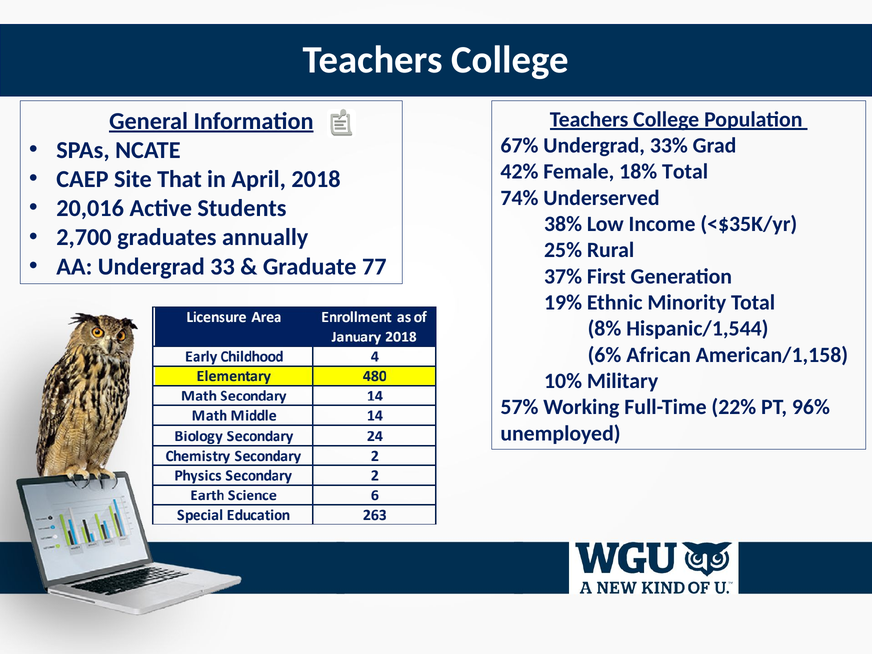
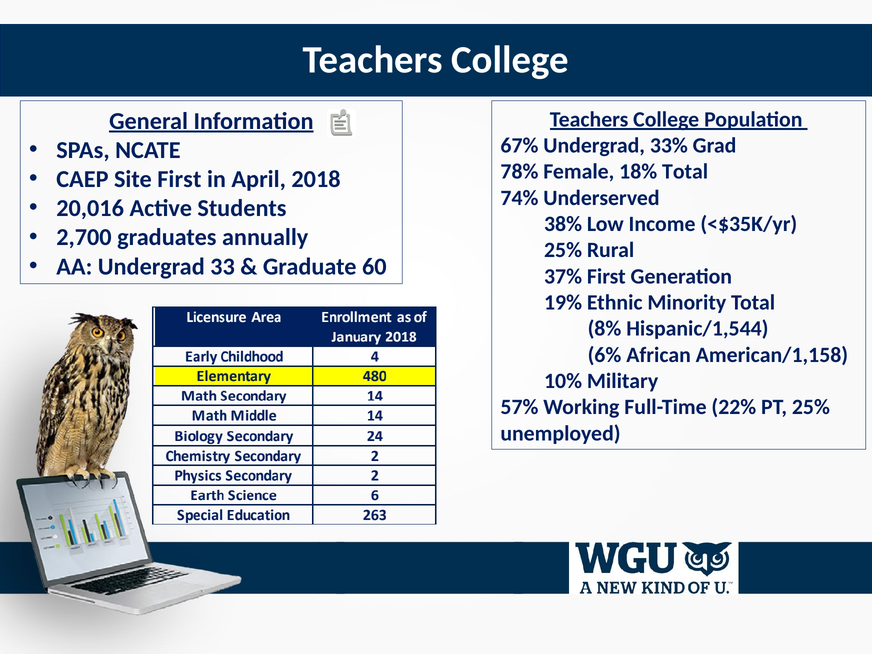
42%: 42% -> 78%
Site That: That -> First
77: 77 -> 60
96% at (811, 407): 96% -> 25%
